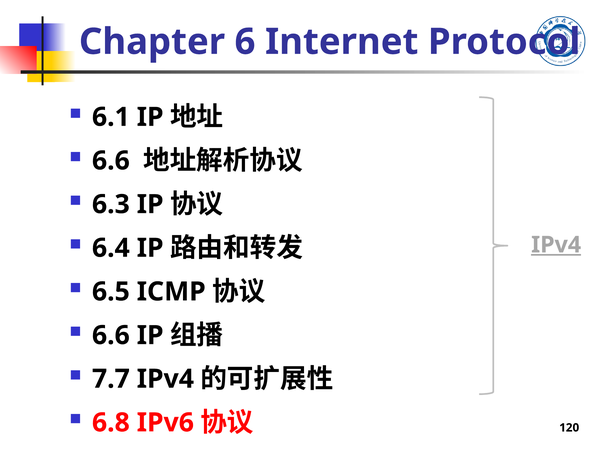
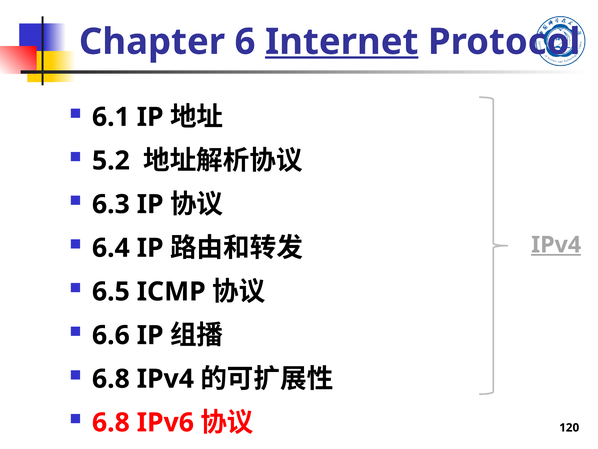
Internet underline: none -> present
6.6 at (111, 161): 6.6 -> 5.2
7.7 at (111, 379): 7.7 -> 6.8
